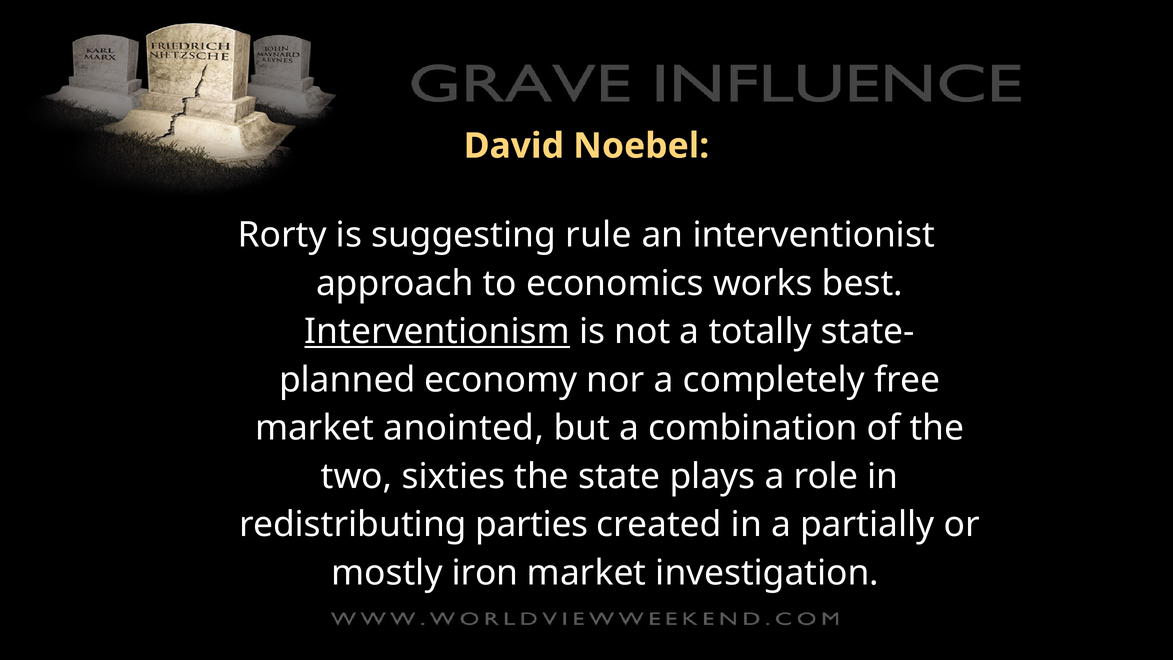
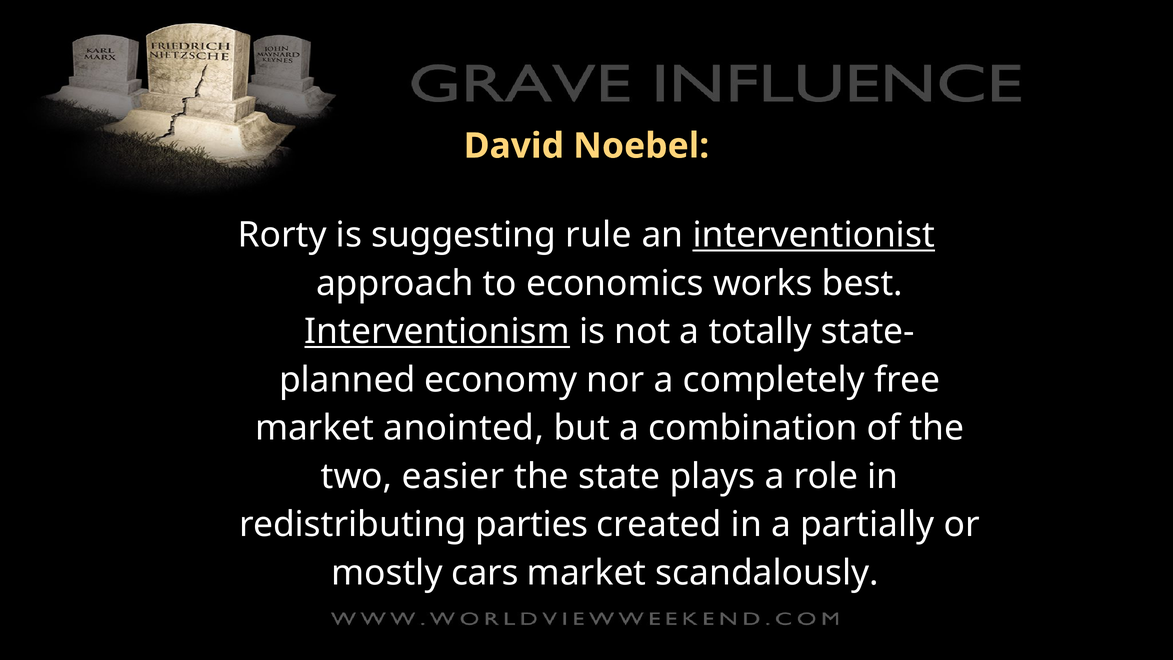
interventionist underline: none -> present
sixties: sixties -> easier
iron: iron -> cars
investigation: investigation -> scandalously
